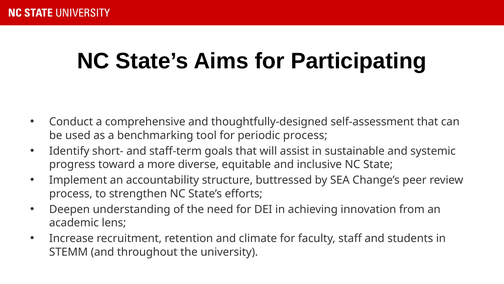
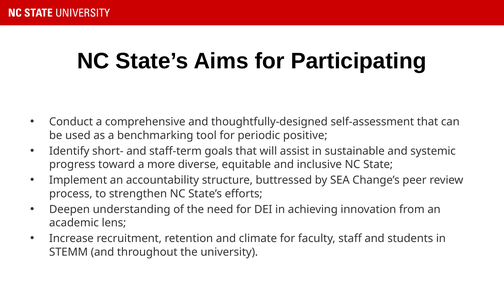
periodic process: process -> positive
